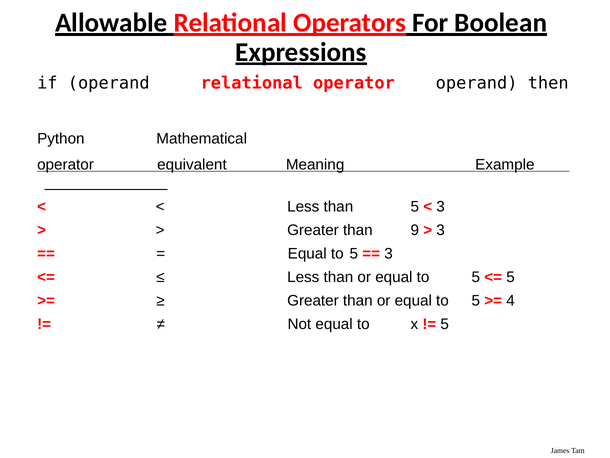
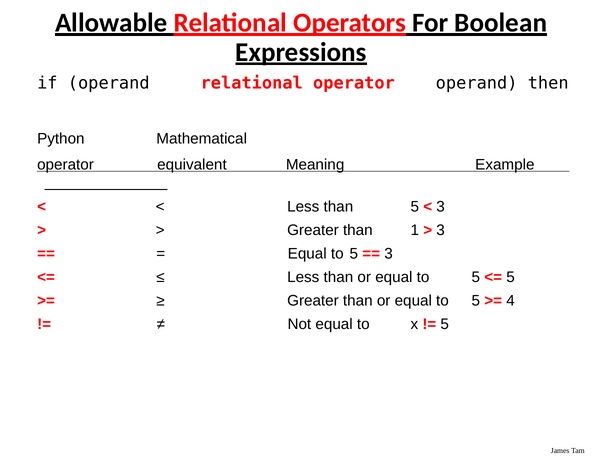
9: 9 -> 1
